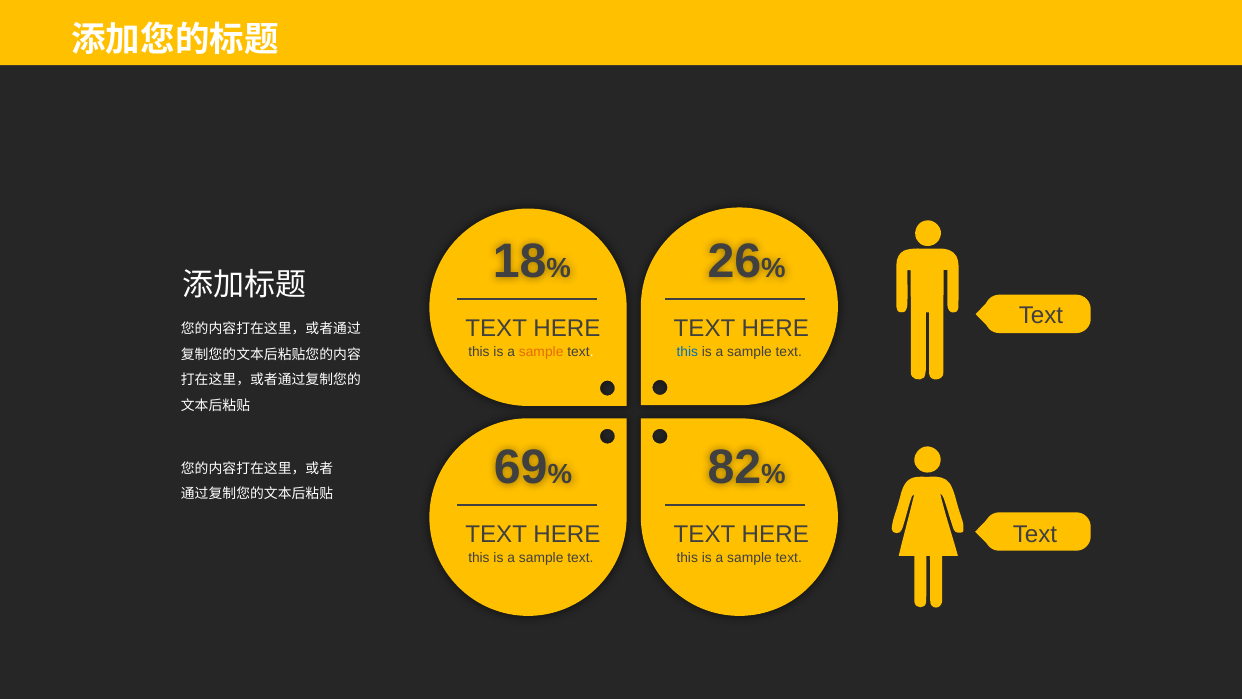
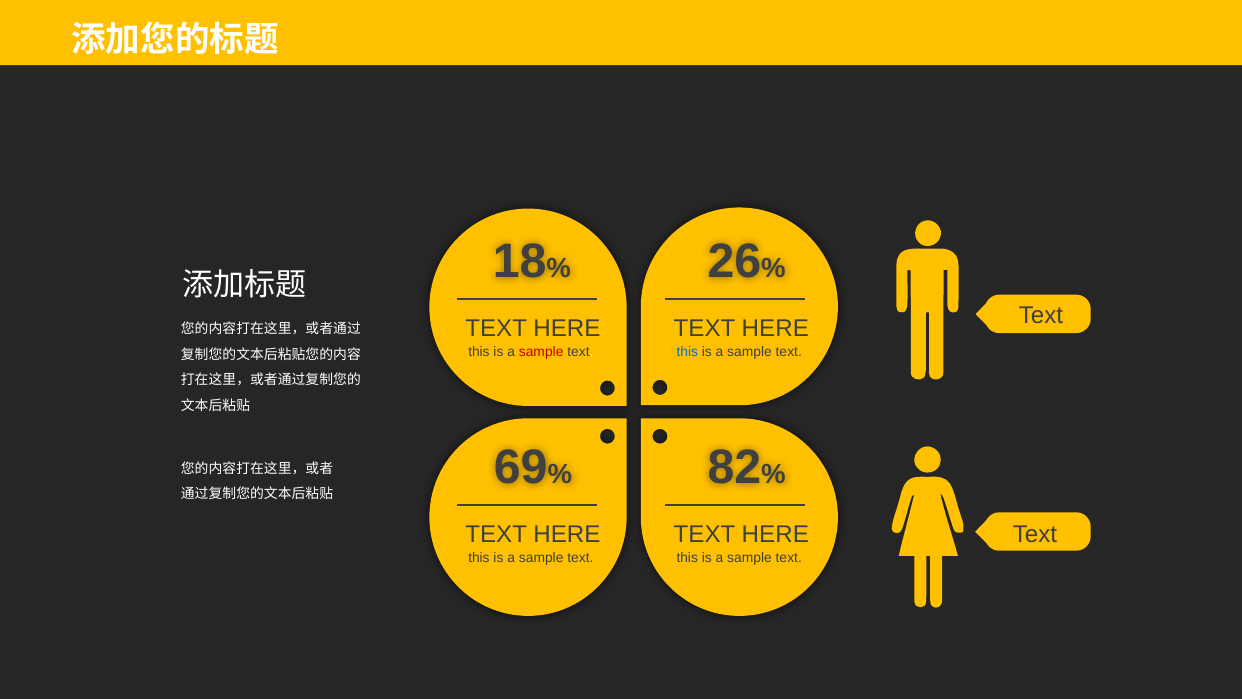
sample at (541, 352) colour: orange -> red
